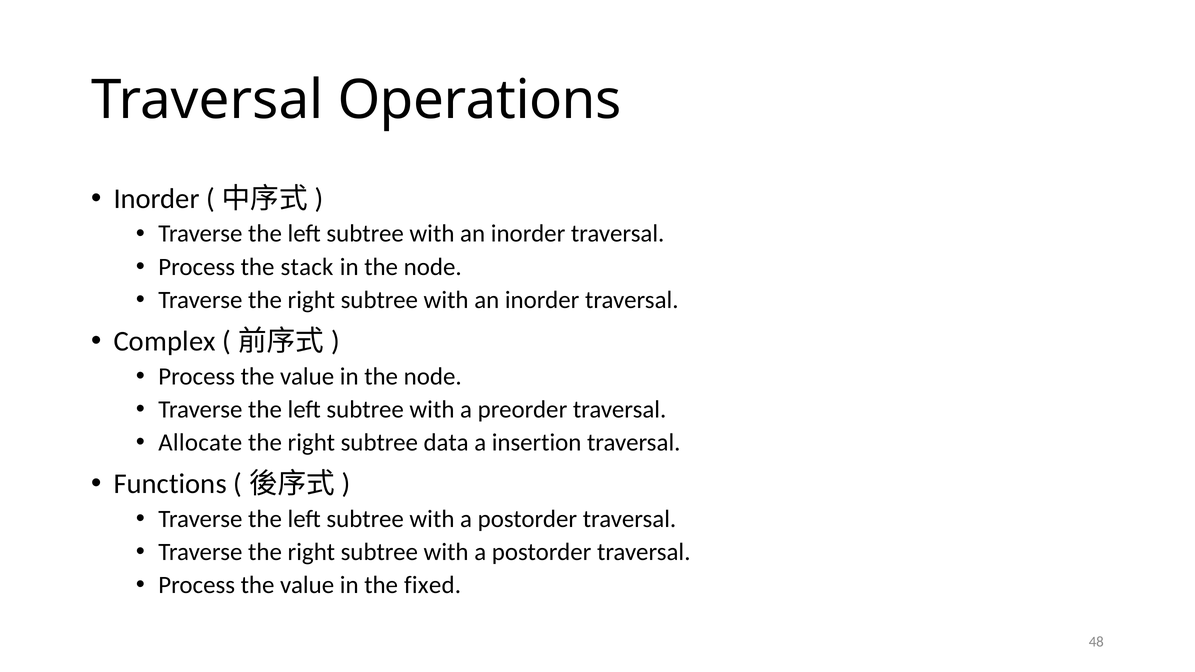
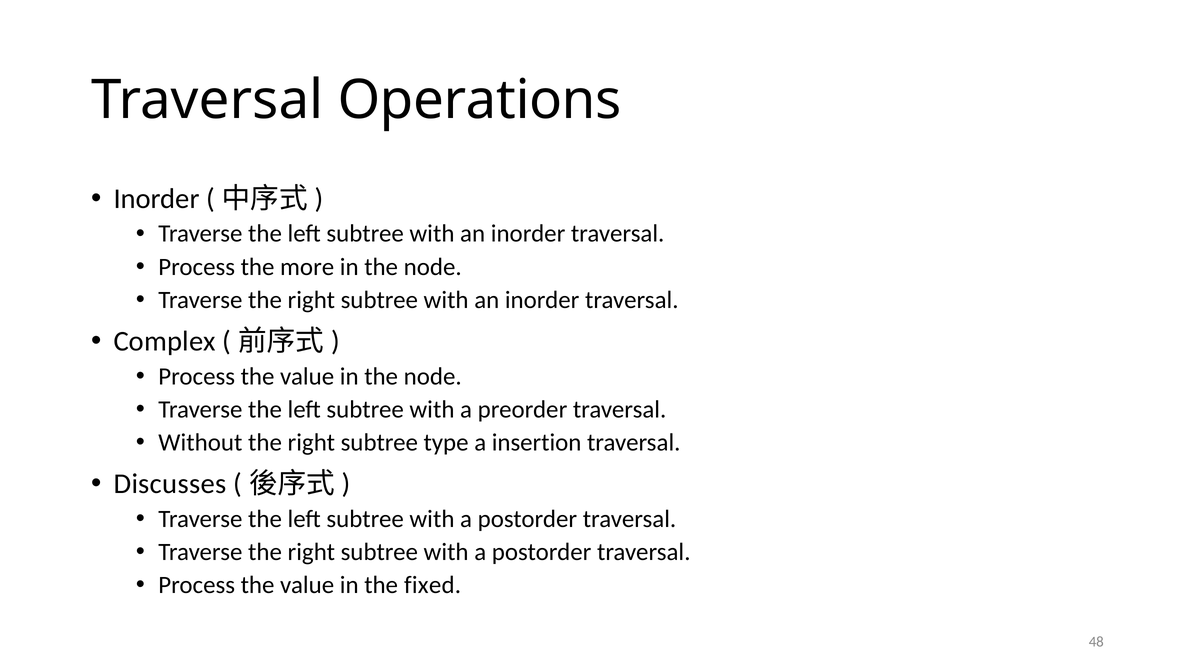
stack: stack -> more
Allocate: Allocate -> Without
data: data -> type
Functions: Functions -> Discusses
